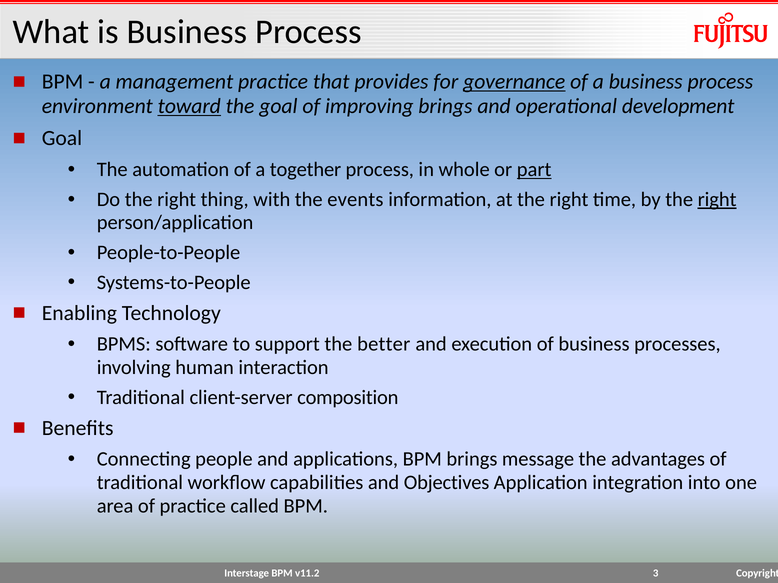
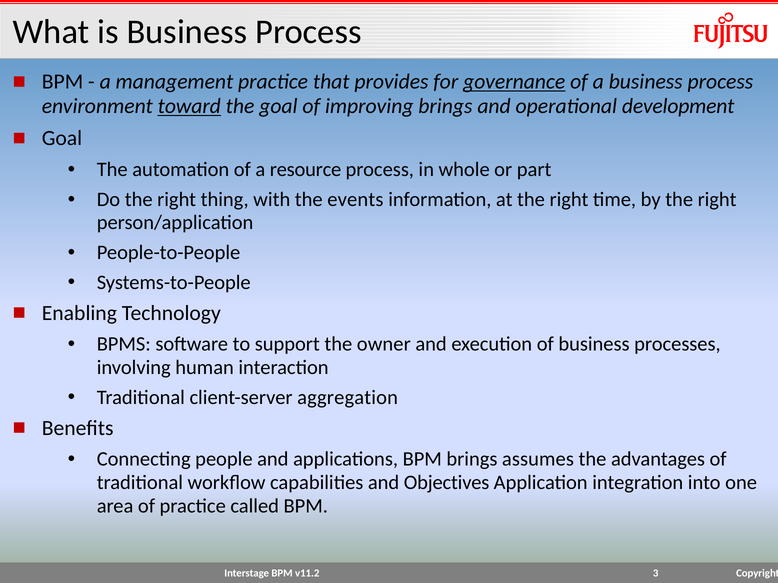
together: together -> resource
part underline: present -> none
right at (717, 200) underline: present -> none
better: better -> owner
composition: composition -> aggregation
message: message -> assumes
